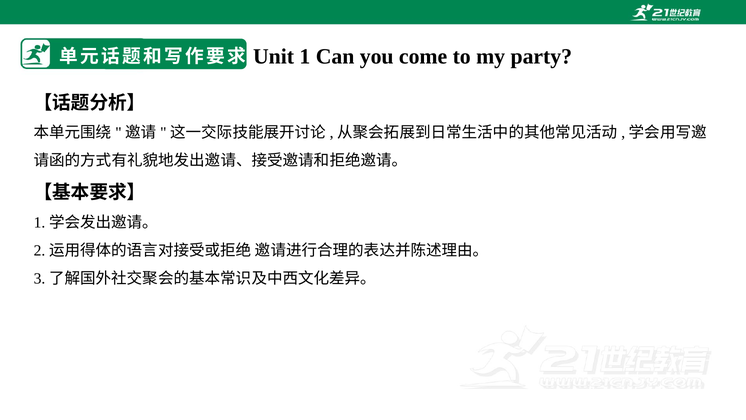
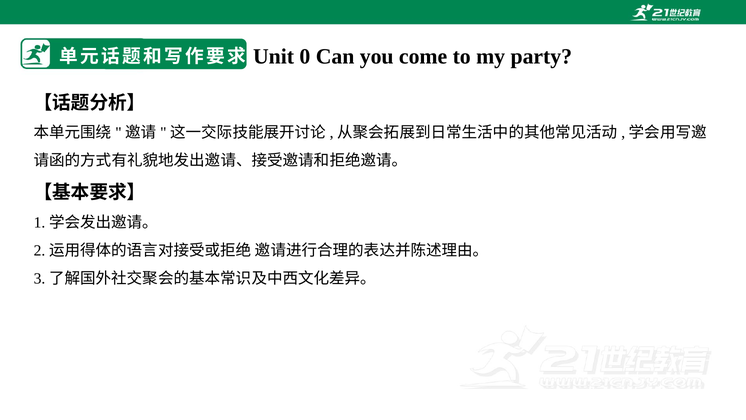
1: 1 -> 0
